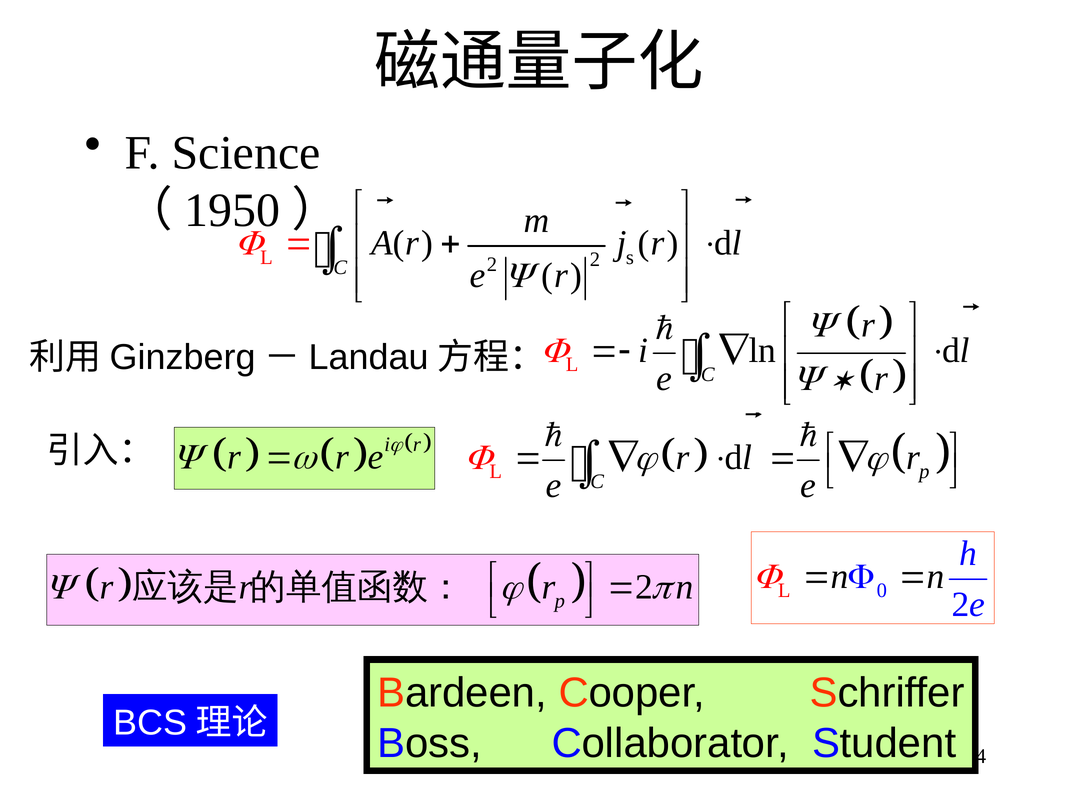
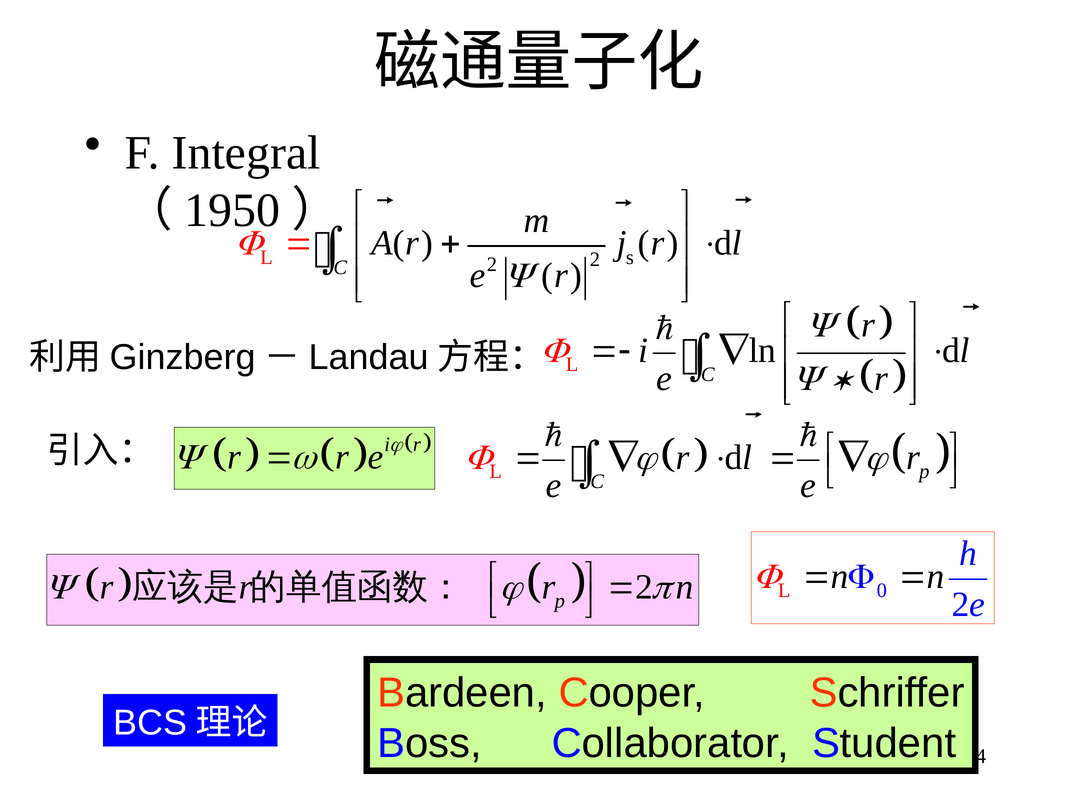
Science: Science -> Integral
